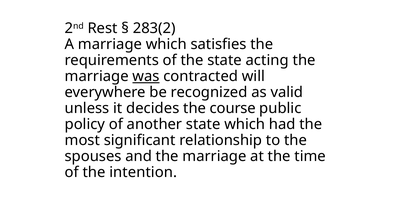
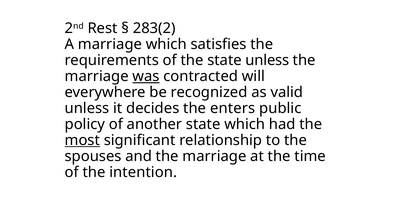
state acting: acting -> unless
course: course -> enters
most underline: none -> present
